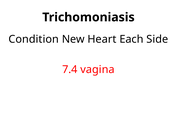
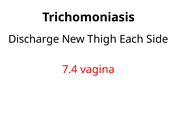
Condition: Condition -> Discharge
Heart: Heart -> Thigh
